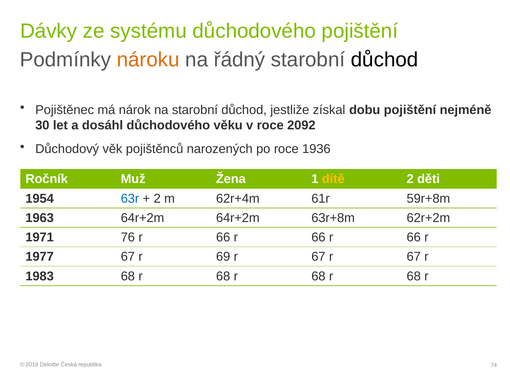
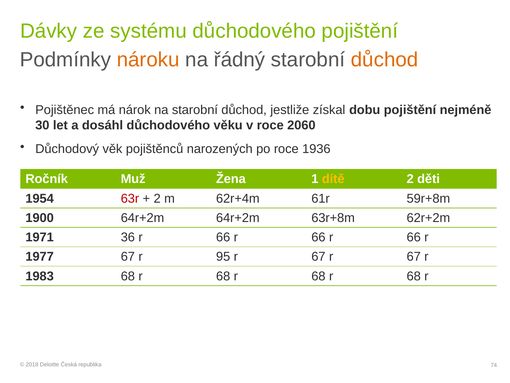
důchod at (385, 60) colour: black -> orange
2092: 2092 -> 2060
63r colour: blue -> red
1963: 1963 -> 1900
76: 76 -> 36
69: 69 -> 95
